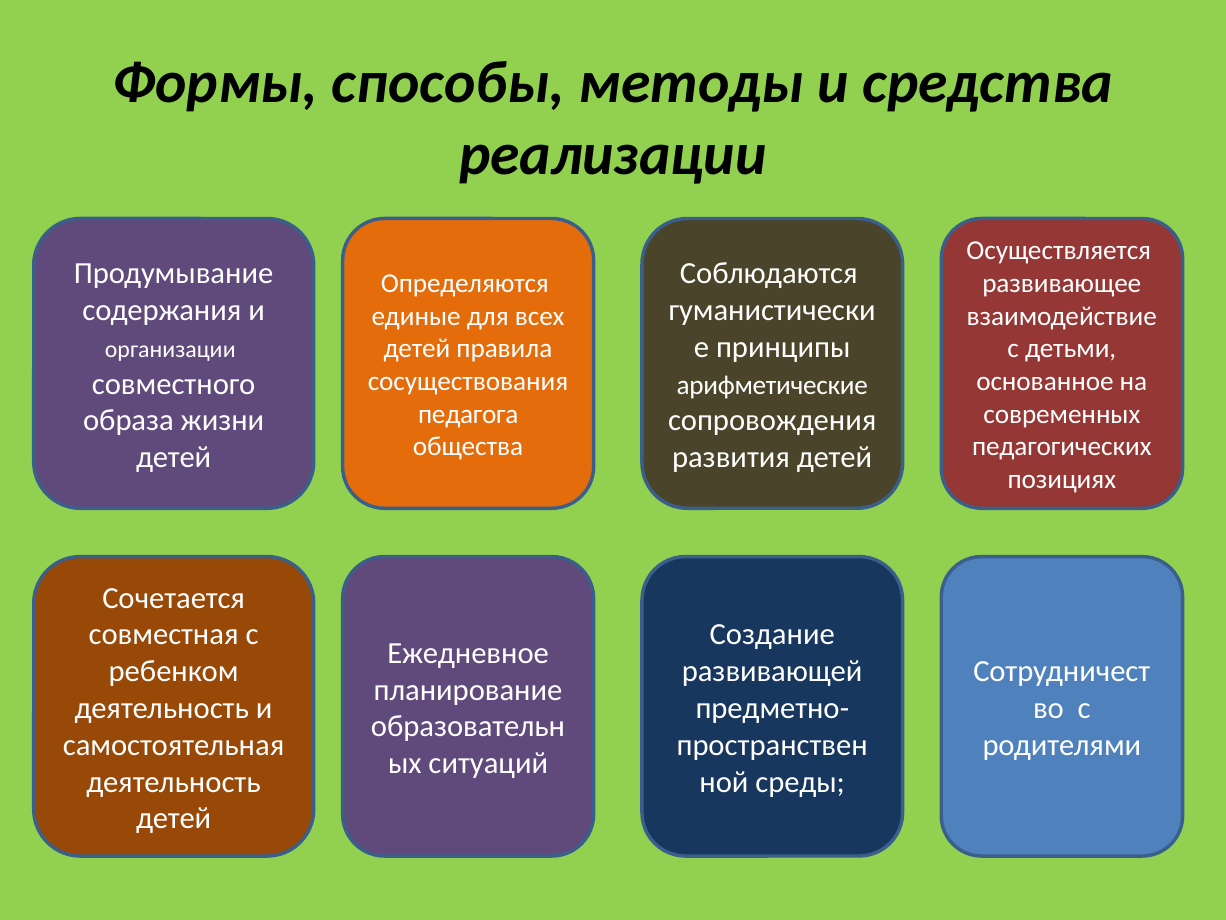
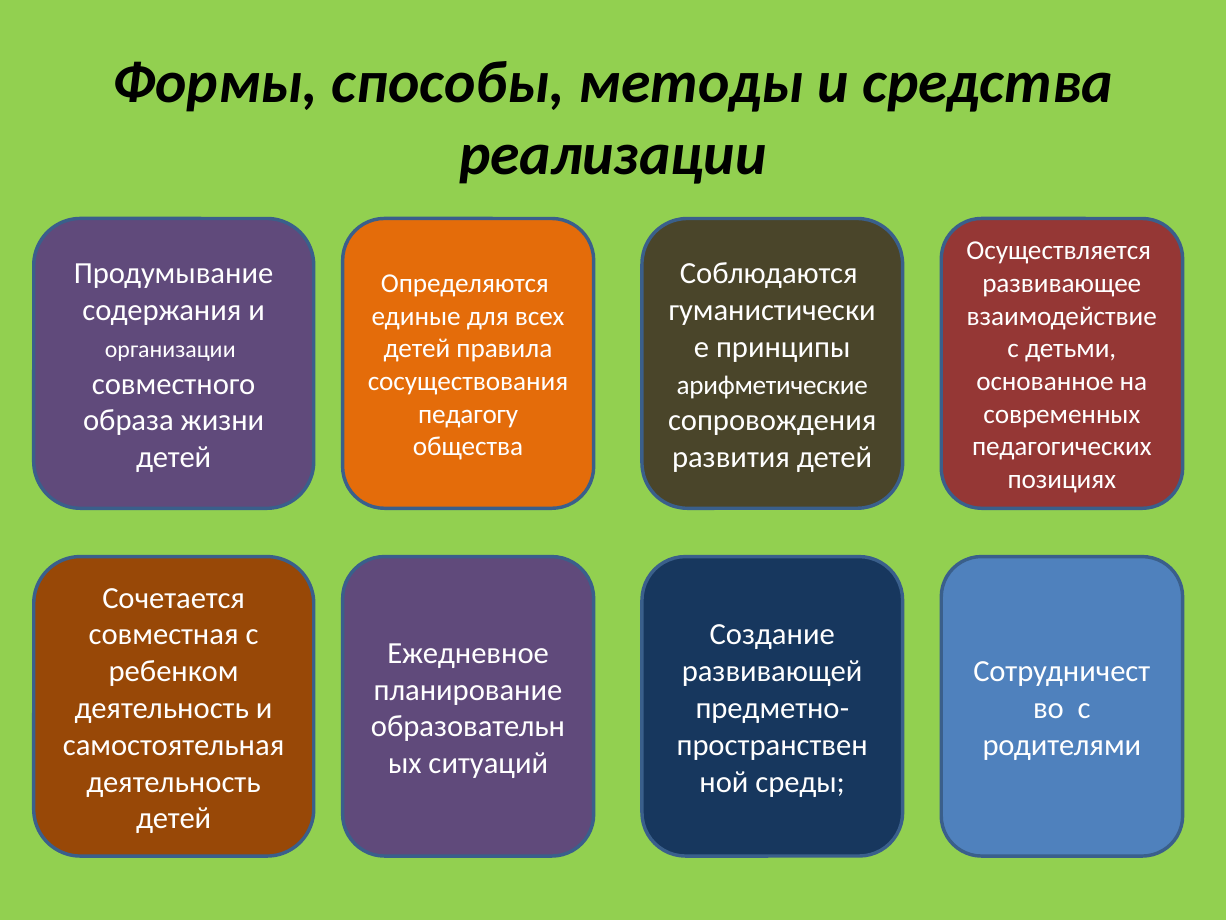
педагога: педагога -> педагогу
